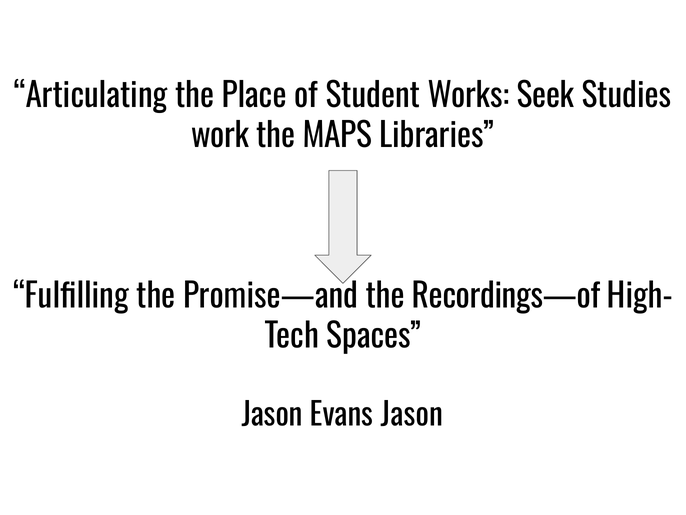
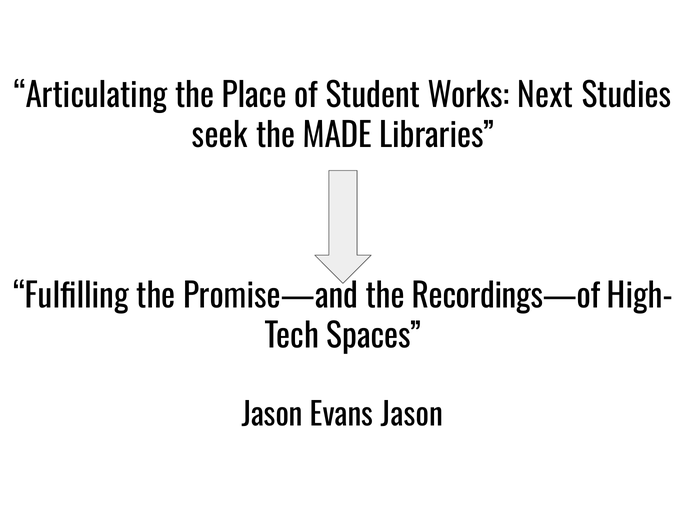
Seek: Seek -> Next
work: work -> seek
MAPS: MAPS -> MADE
